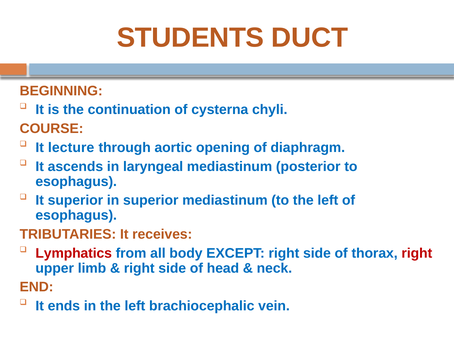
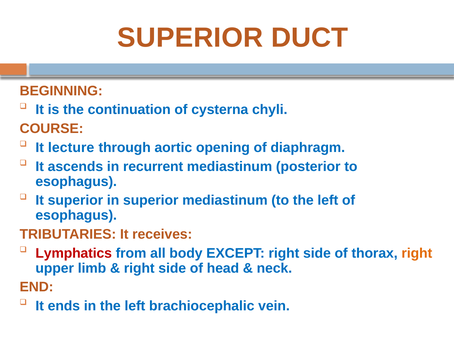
STUDENTS at (190, 38): STUDENTS -> SUPERIOR
laryngeal: laryngeal -> recurrent
right at (417, 254) colour: red -> orange
